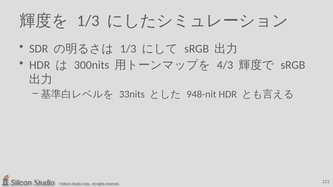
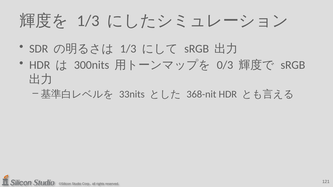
4/3: 4/3 -> 0/3
948-nit: 948-nit -> 368-nit
